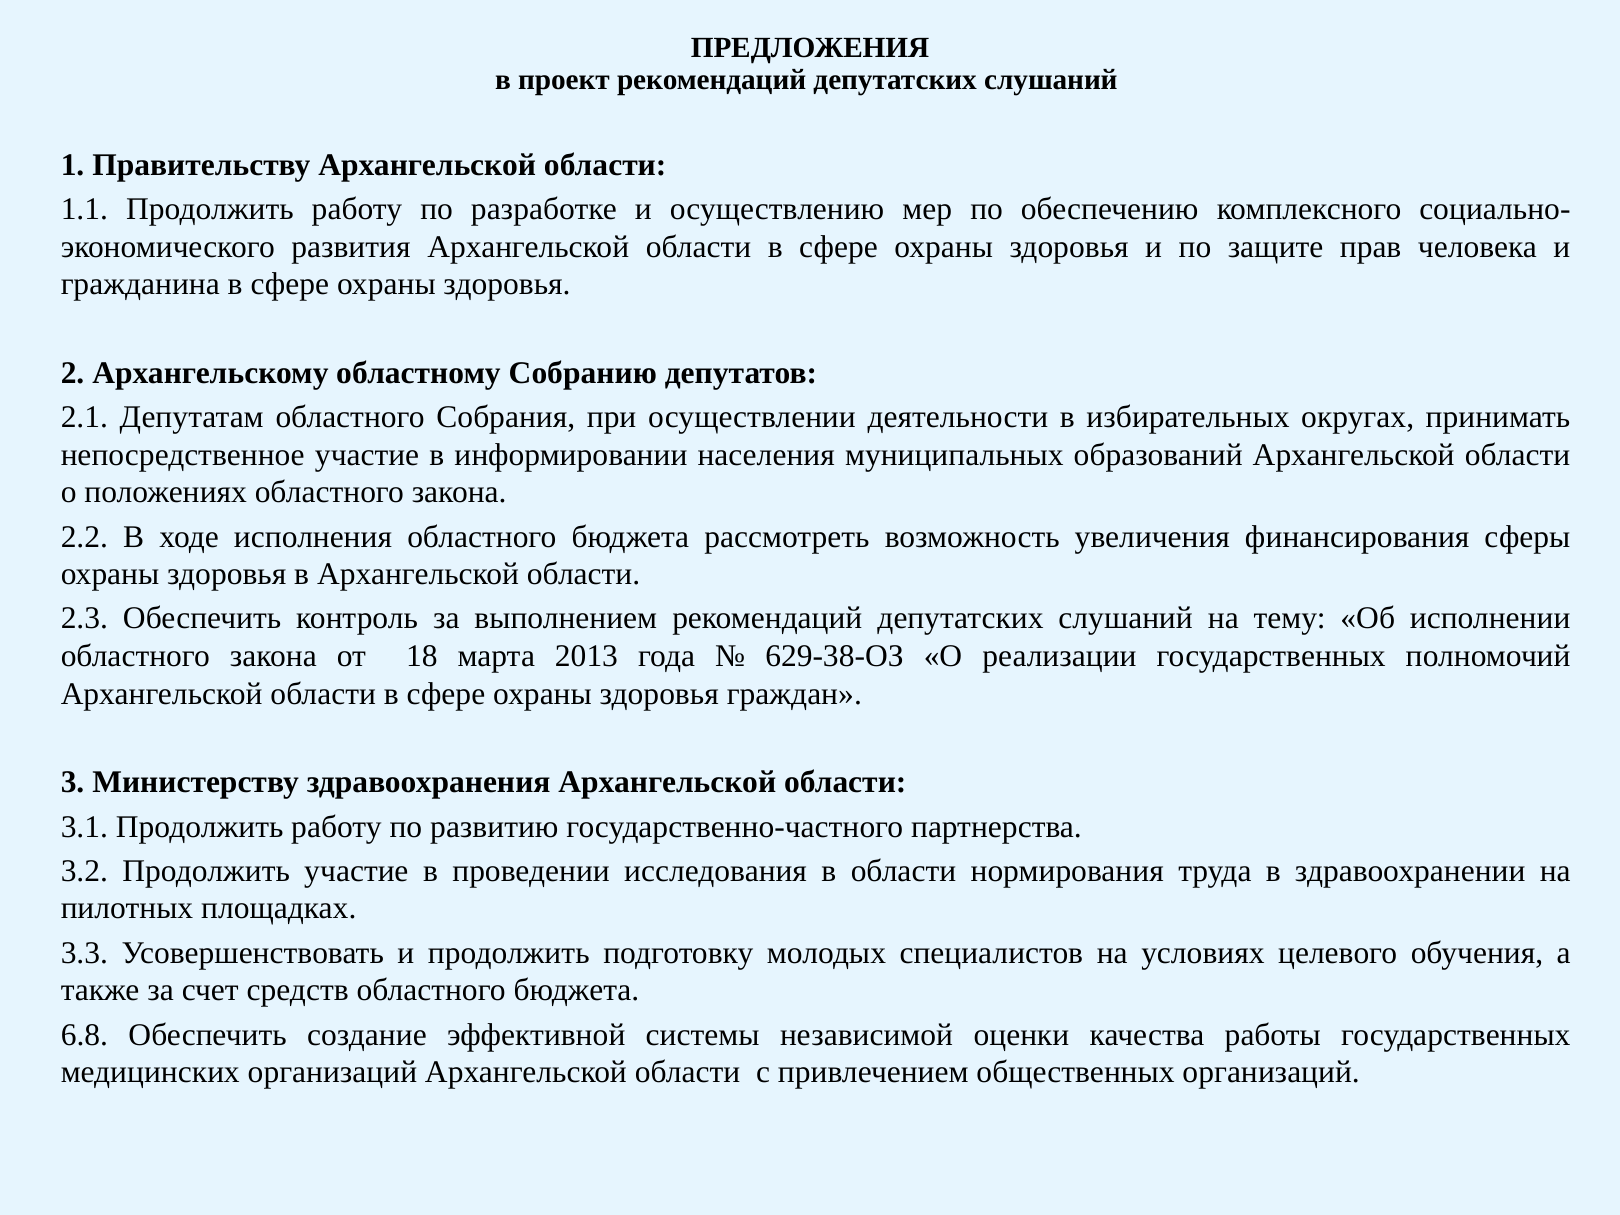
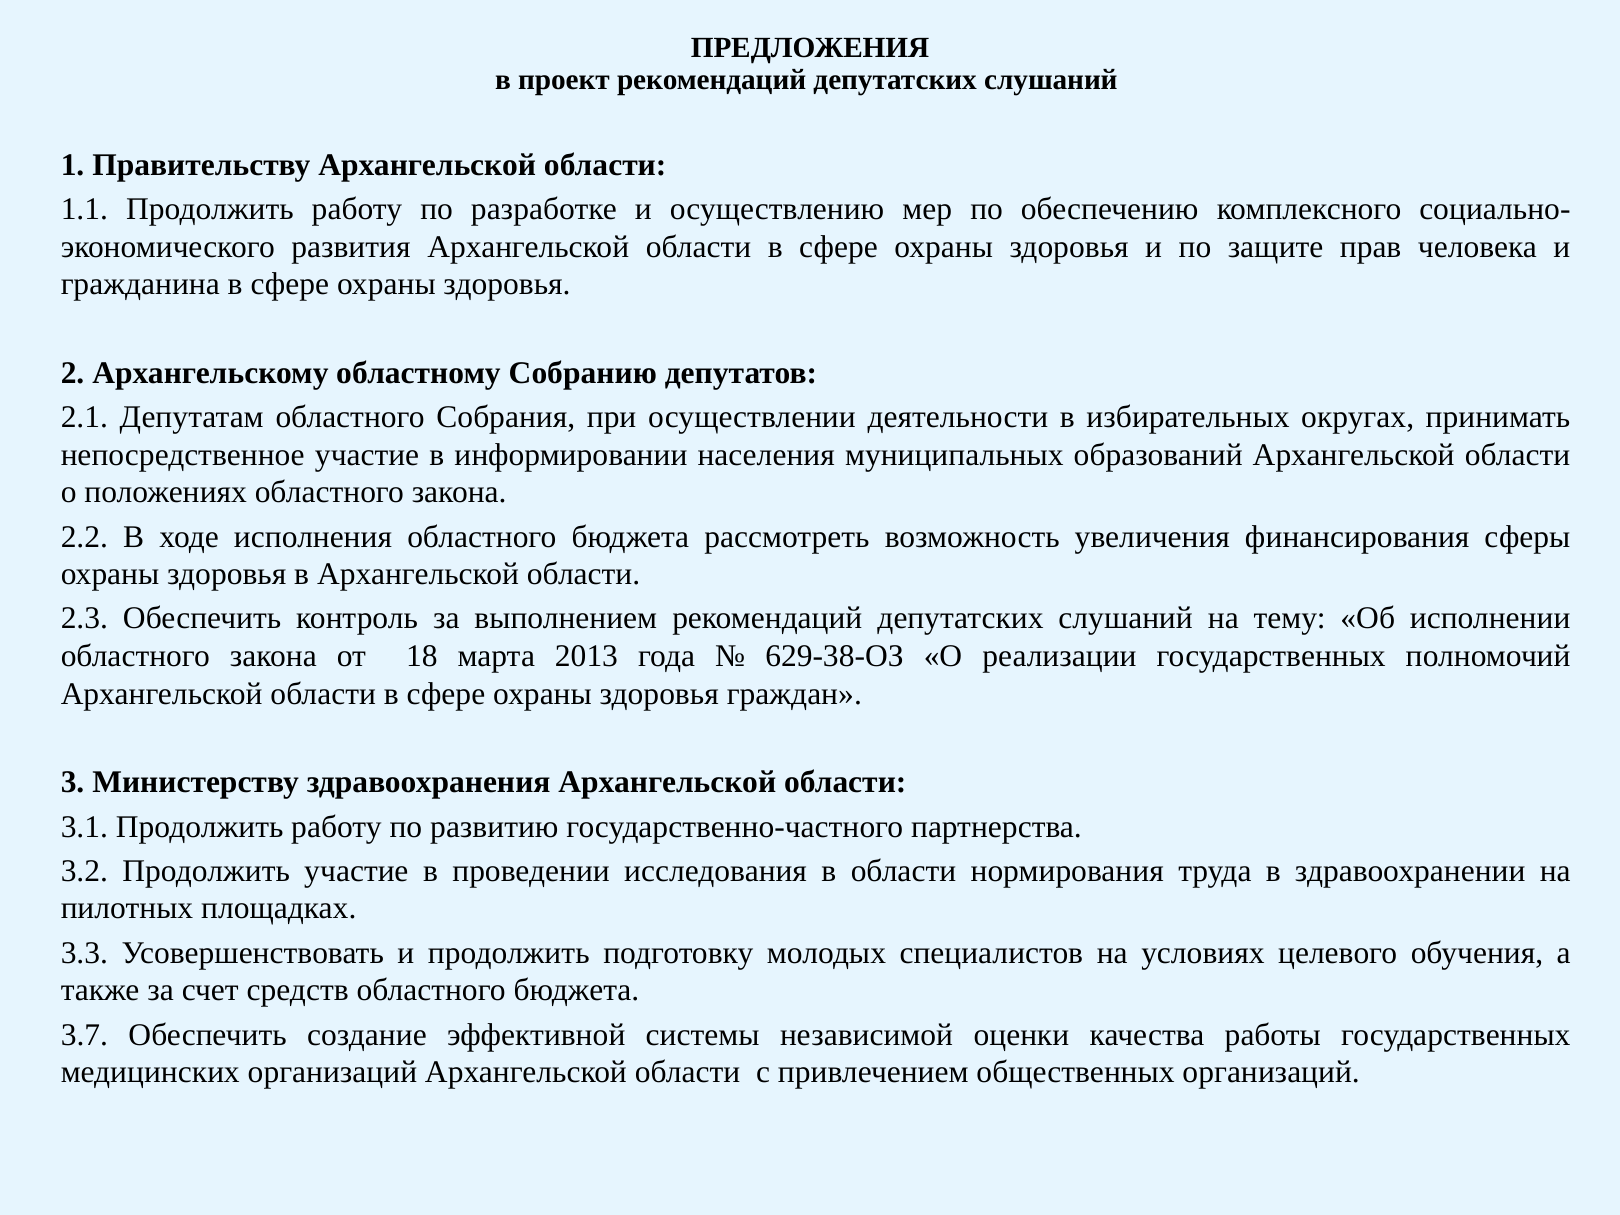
6.8: 6.8 -> 3.7
